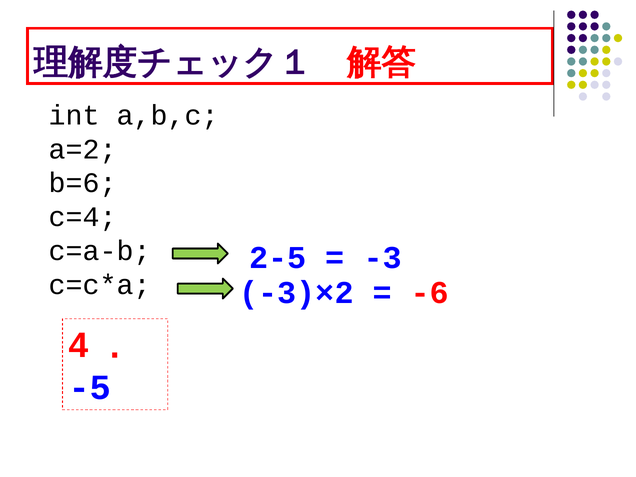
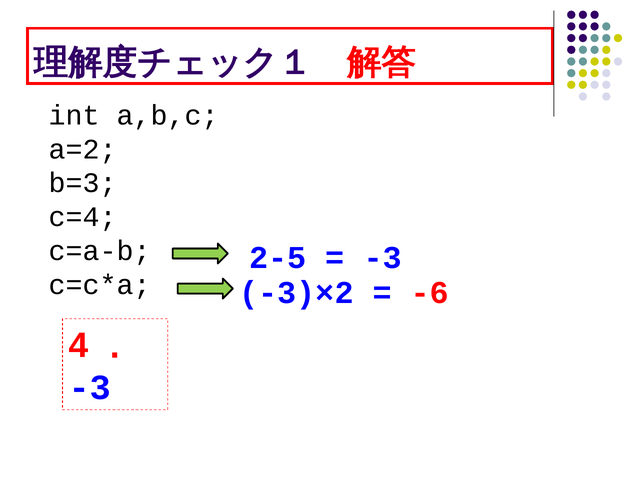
b=6: b=6 -> b=3
-5 at (90, 388): -5 -> -3
